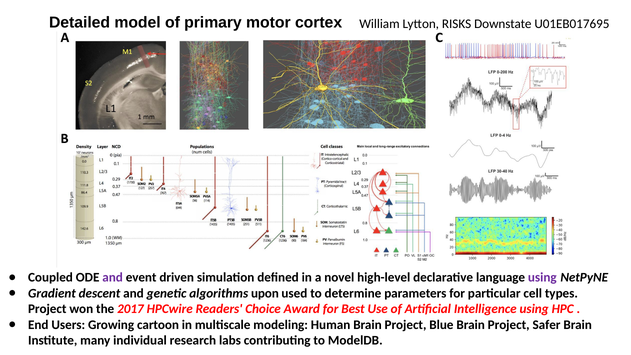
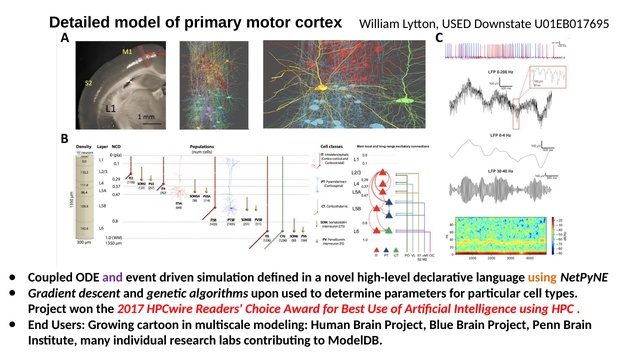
Lytton RISKS: RISKS -> USED
using at (542, 277) colour: purple -> orange
Safer: Safer -> Penn
